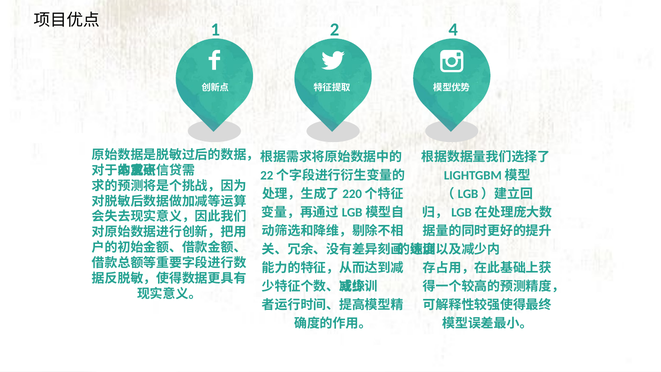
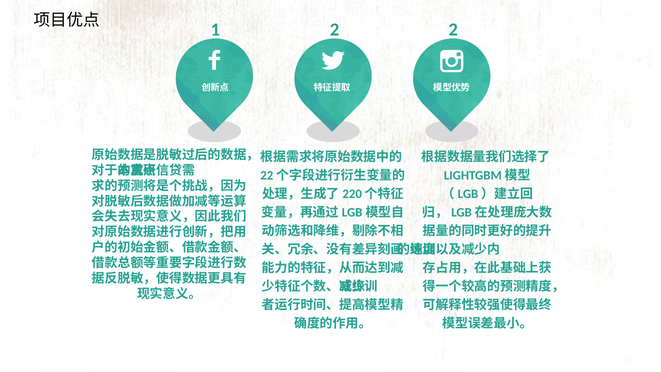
2 4: 4 -> 2
